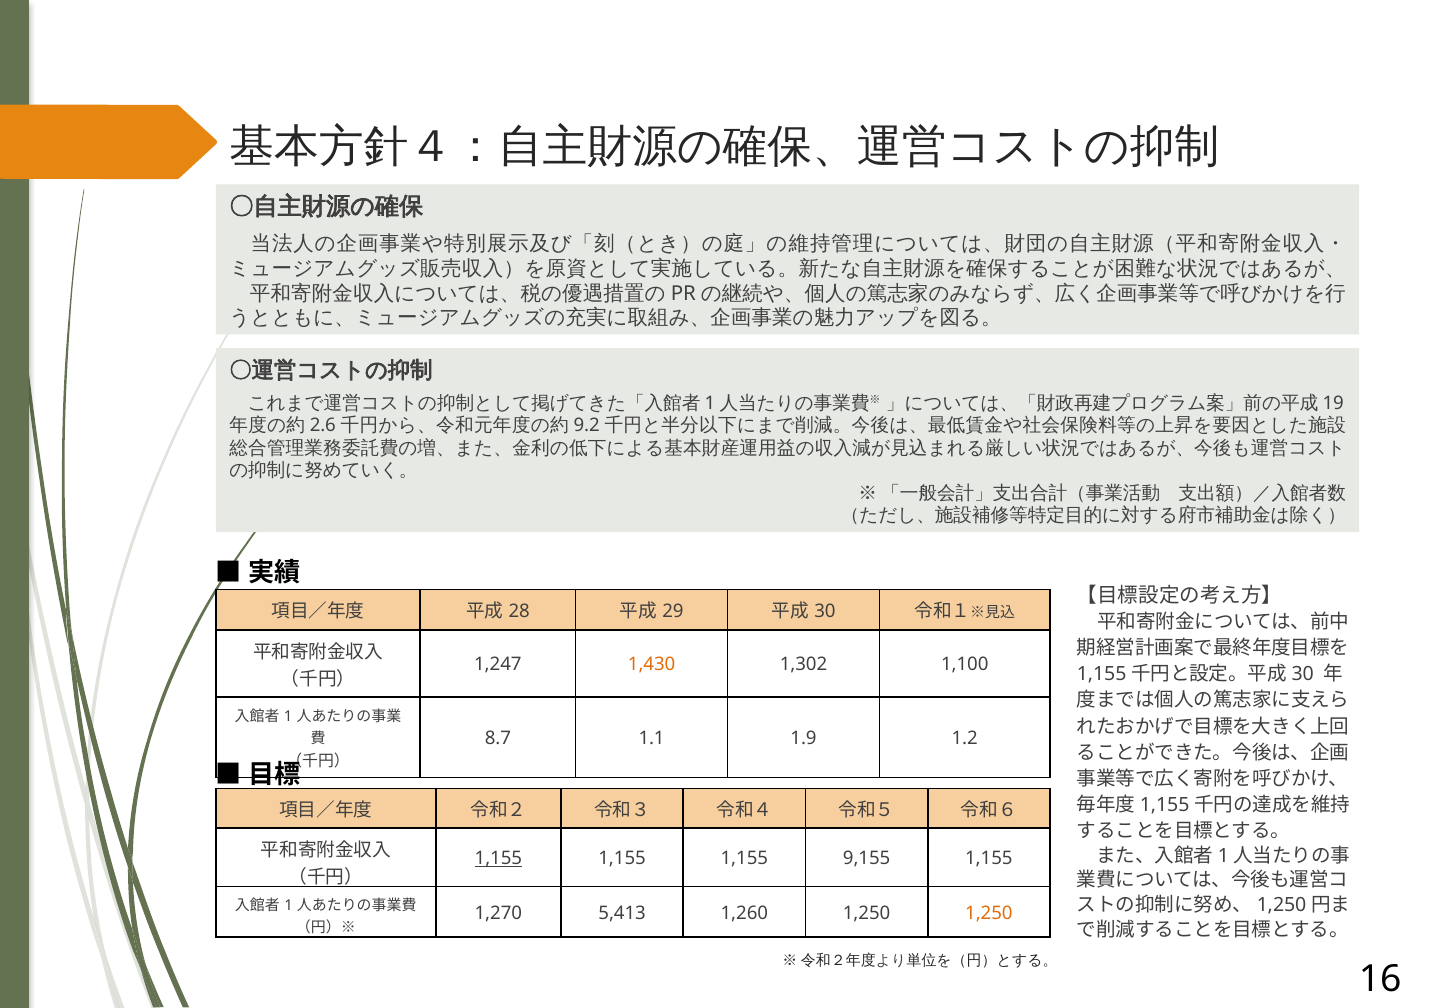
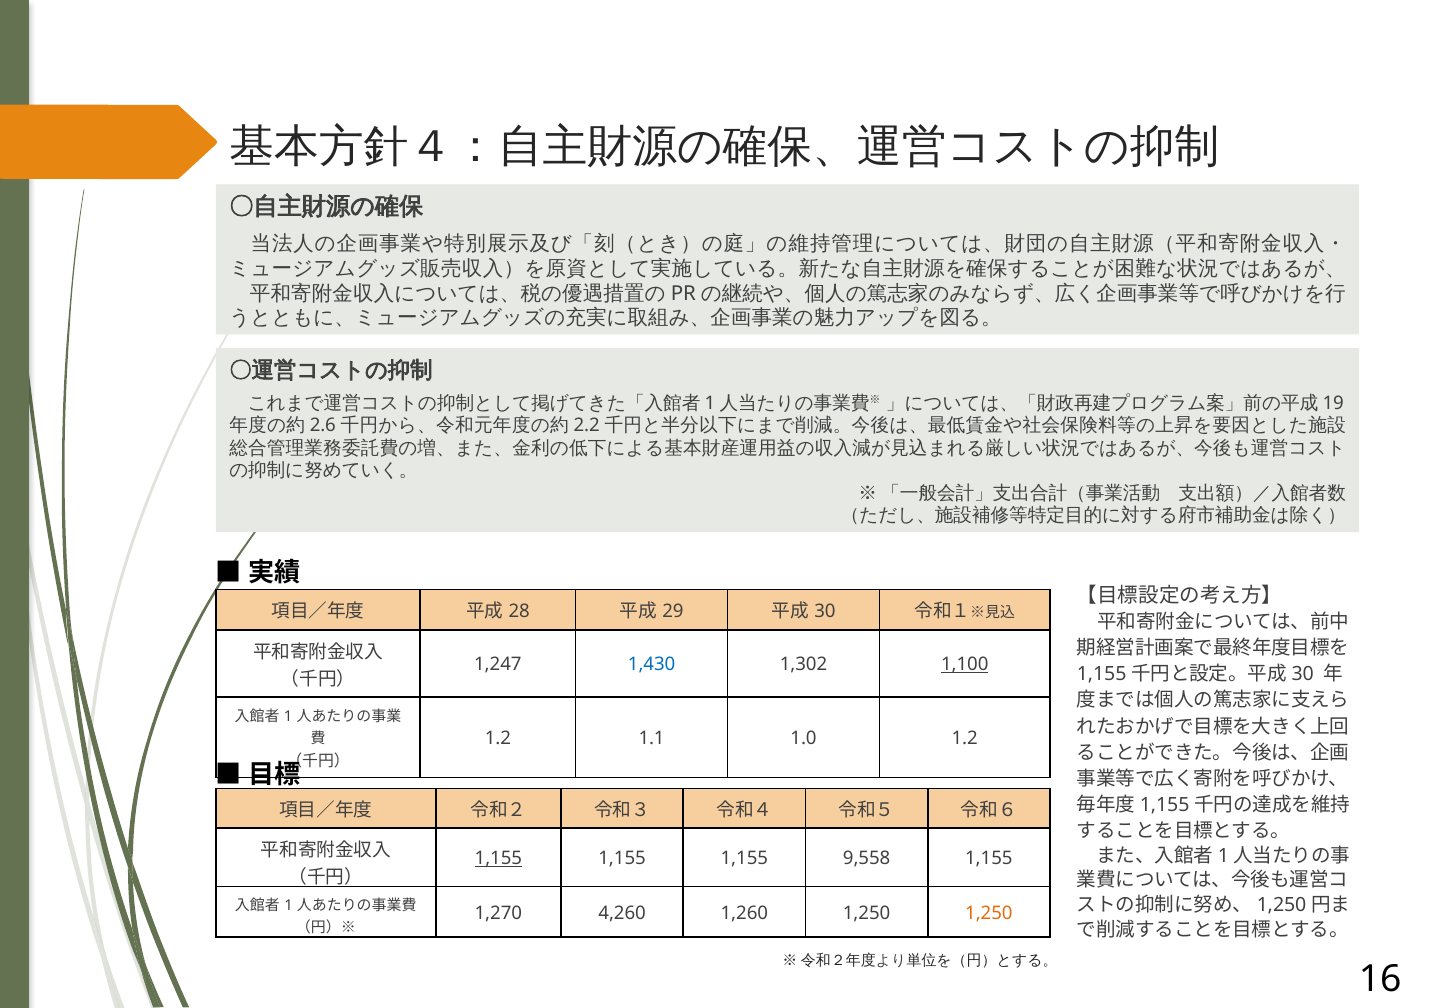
9.2: 9.2 -> 2.2
1,430 colour: orange -> blue
1,100 underline: none -> present
8.7 at (498, 738): 8.7 -> 1.2
1.9: 1.9 -> 1.0
9,155: 9,155 -> 9,558
5,413: 5,413 -> 4,260
